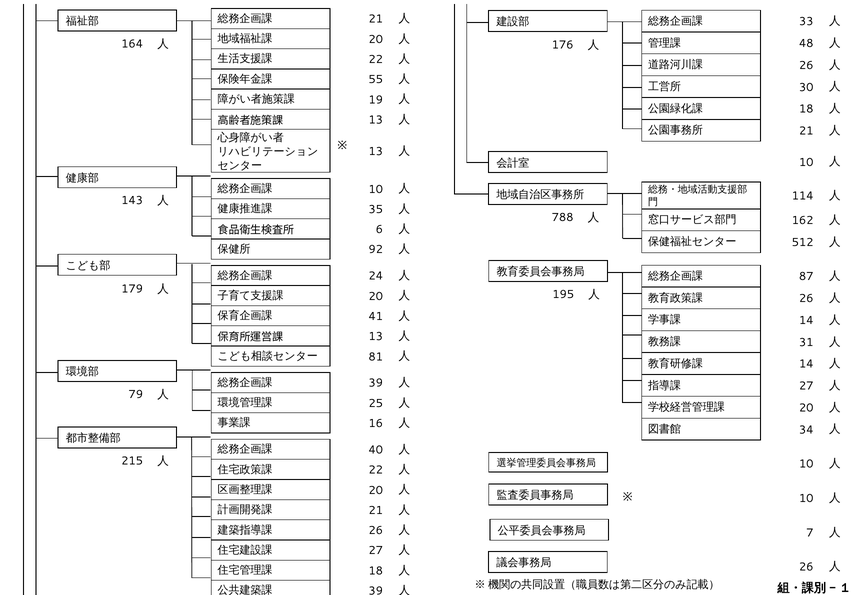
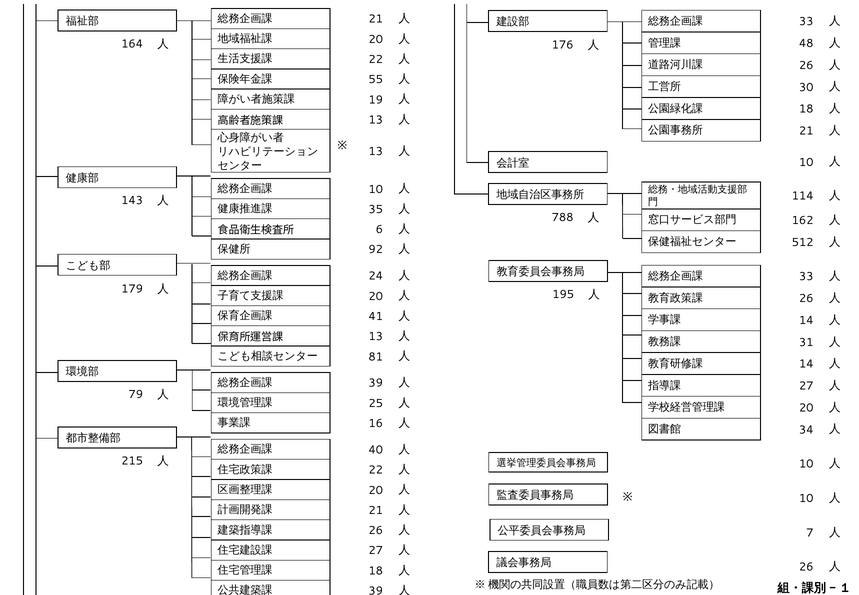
87 at (806, 277): 87 -> 33
